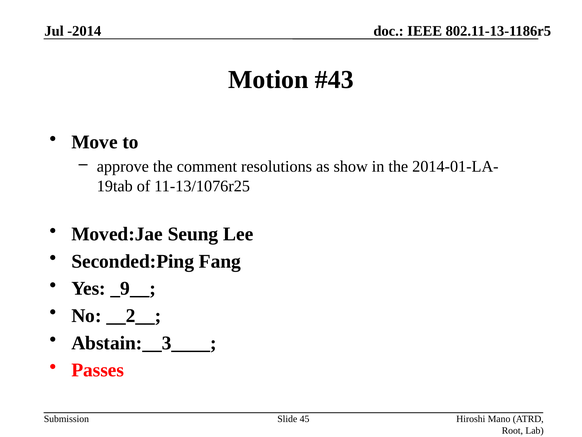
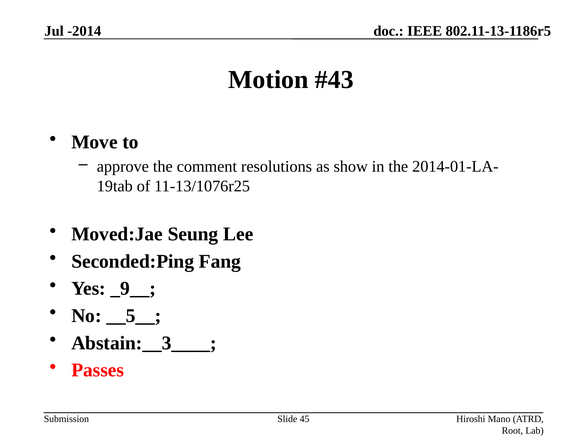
__2__: __2__ -> __5__
